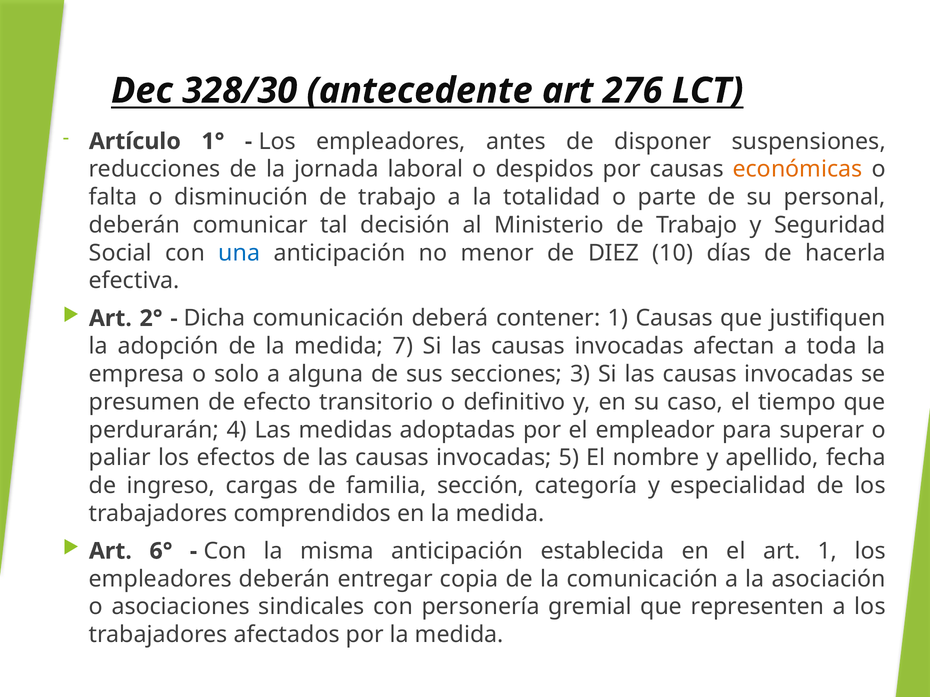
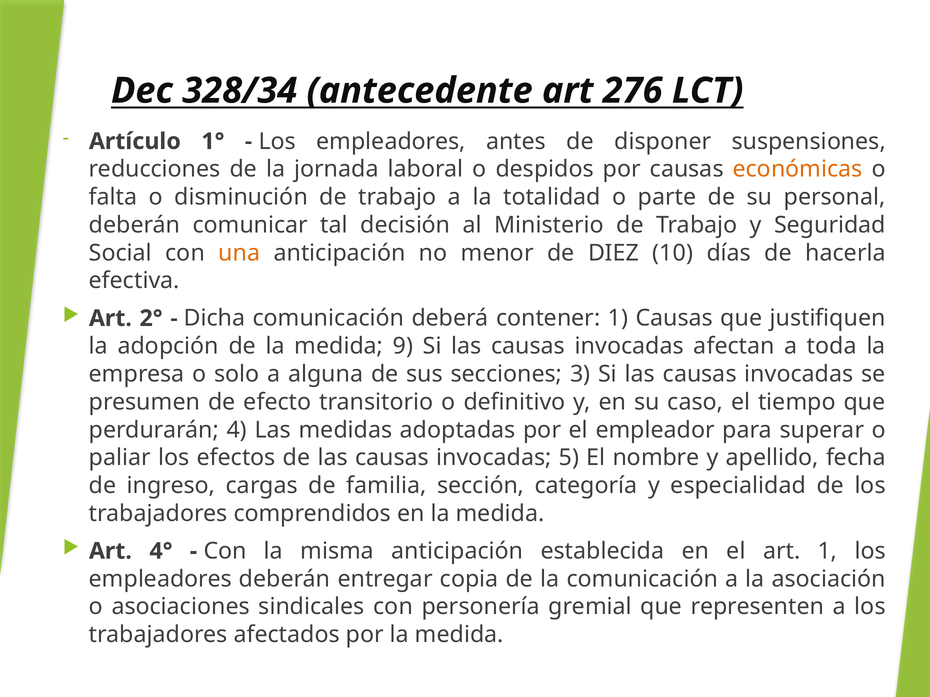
328/30: 328/30 -> 328/34
una colour: blue -> orange
7: 7 -> 9
6°: 6° -> 4°
